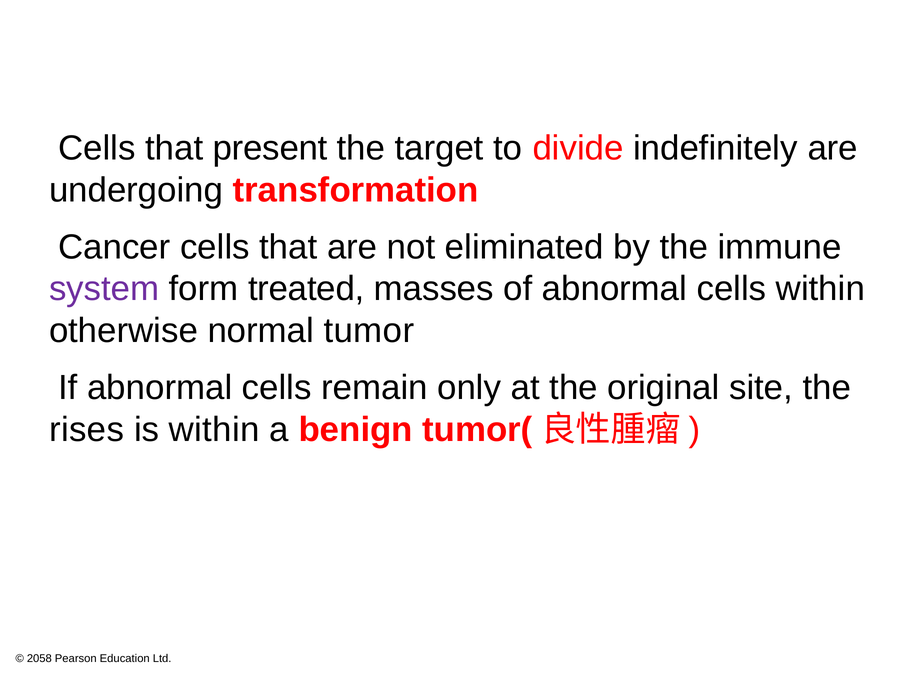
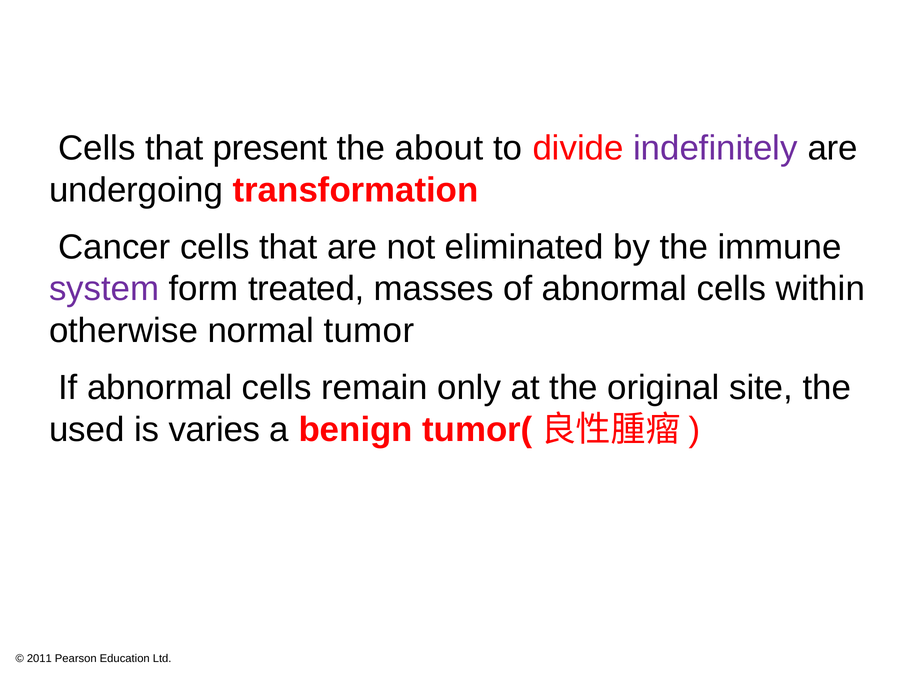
target: target -> about
indefinitely colour: black -> purple
rises: rises -> used
is within: within -> varies
2058: 2058 -> 2011
